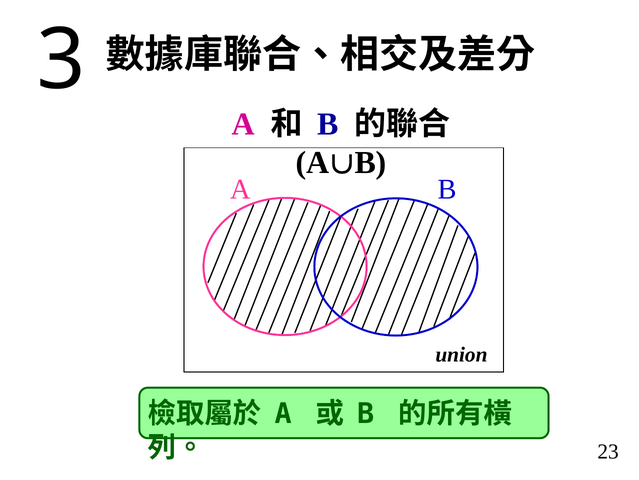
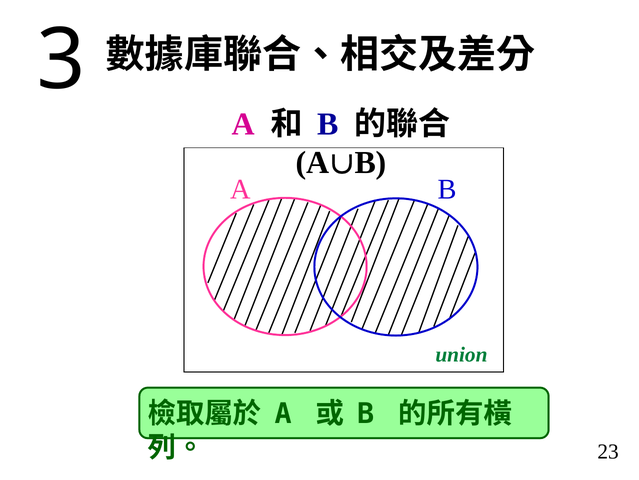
union colour: black -> green
